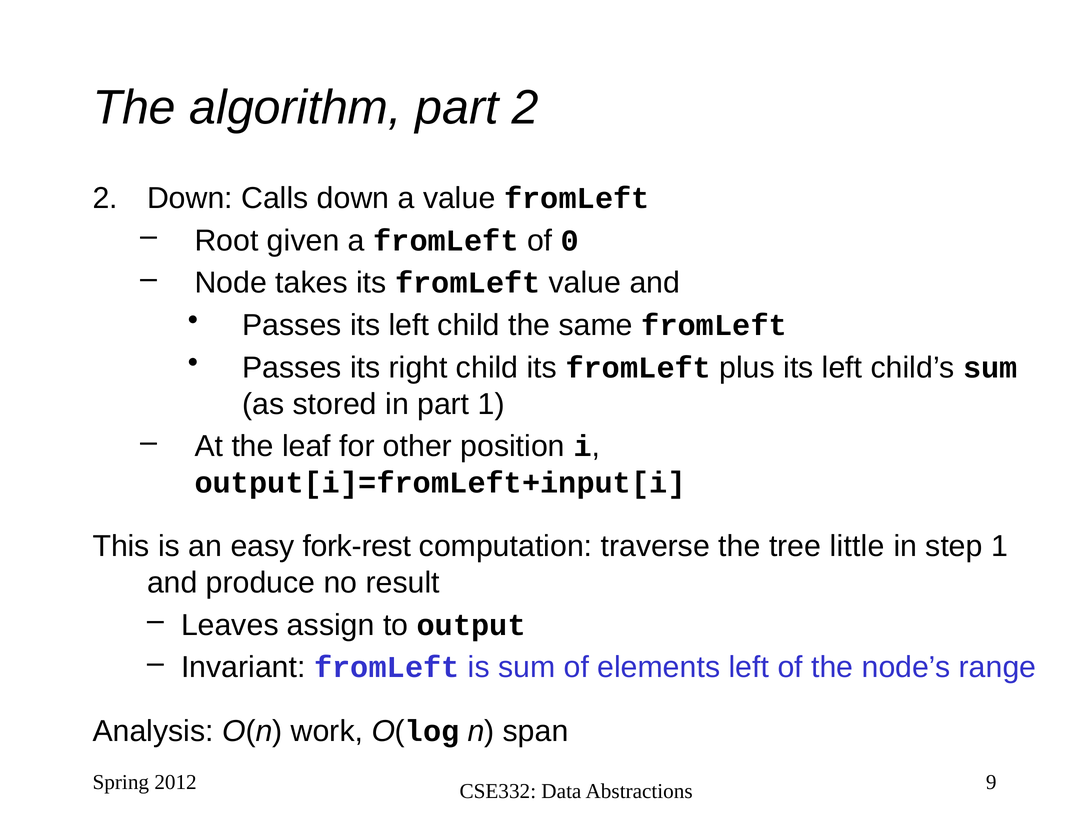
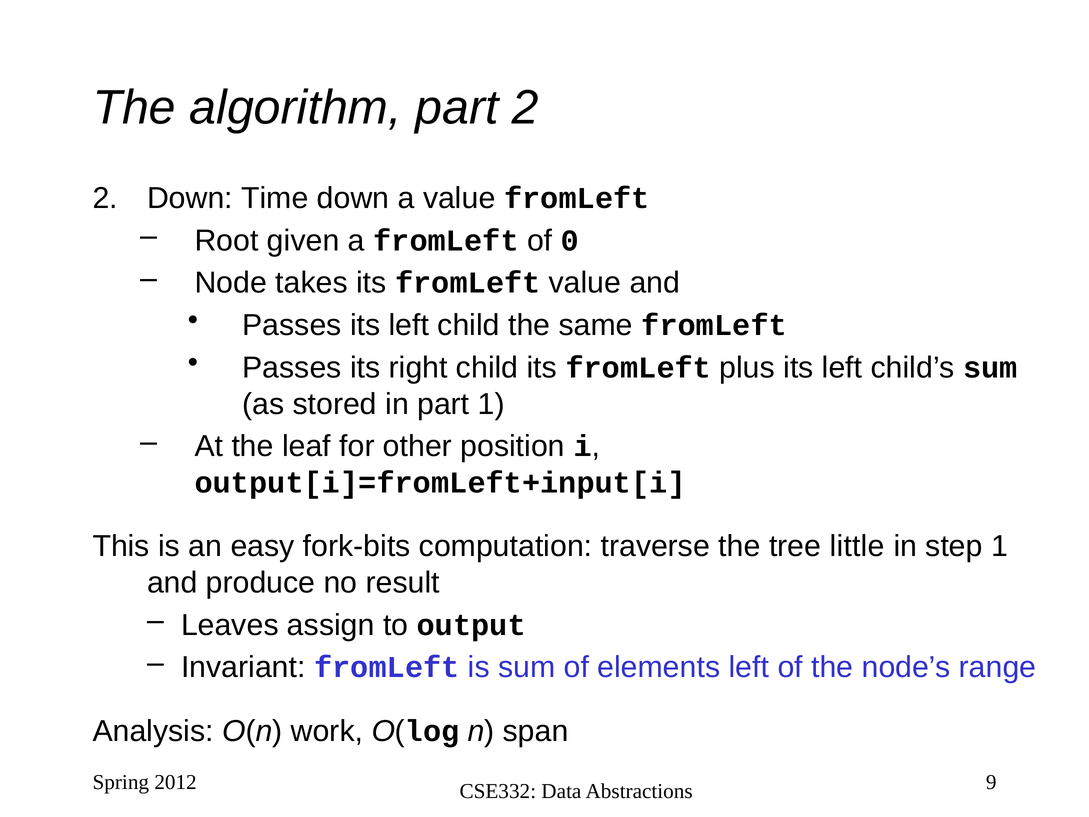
Calls: Calls -> Time
fork-rest: fork-rest -> fork-bits
